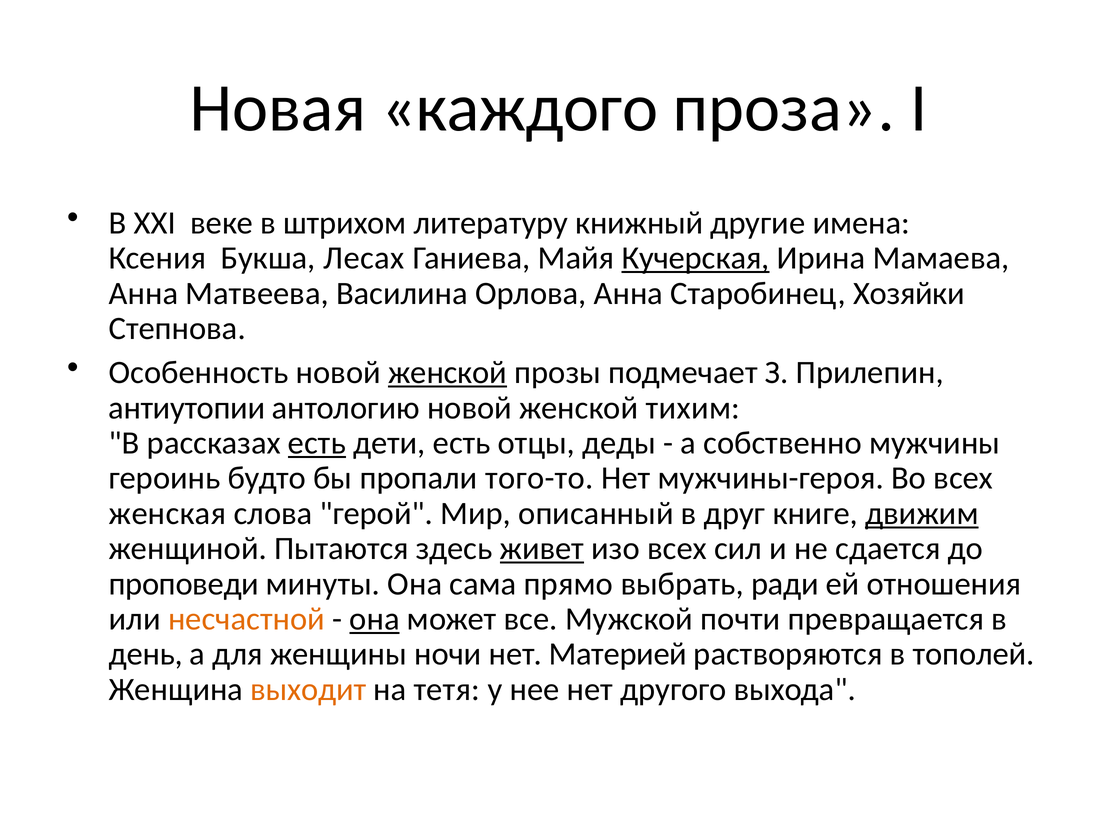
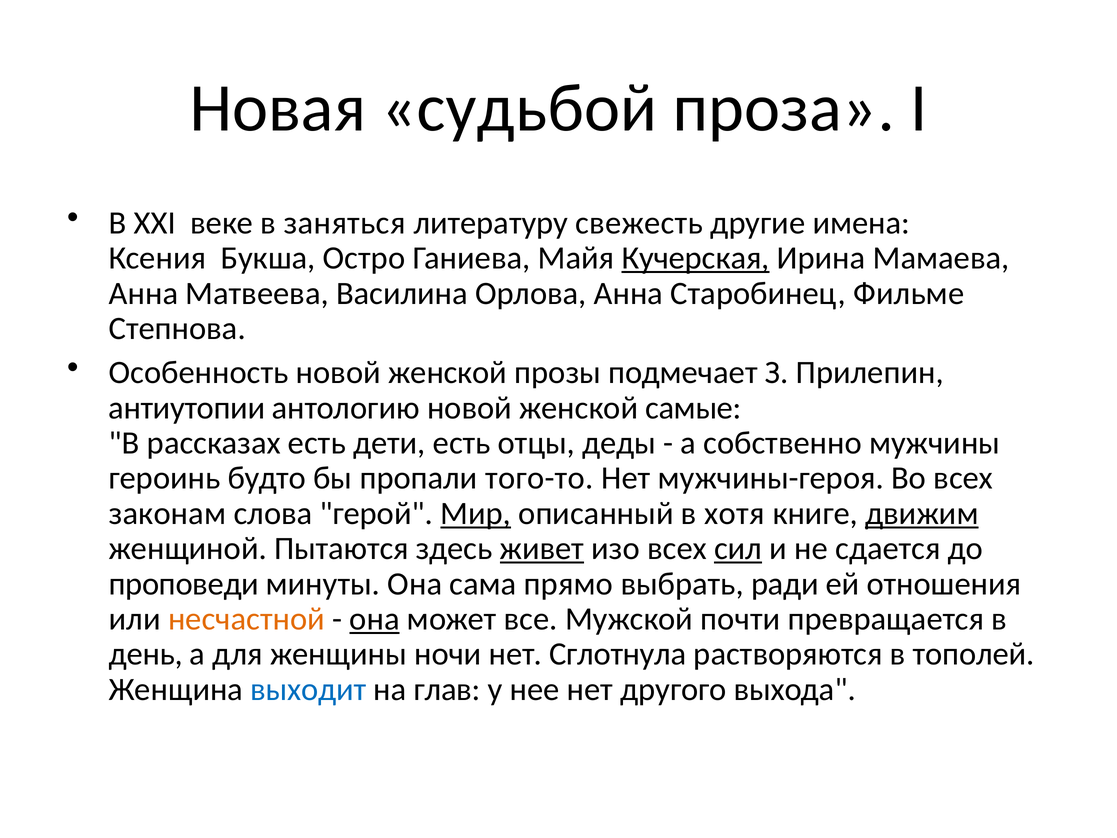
каждого: каждого -> судьбой
штрихом: штрихом -> заняться
книжный: книжный -> свежесть
Лесах: Лесах -> Остро
Хозяйки: Хозяйки -> Фильме
женской at (448, 373) underline: present -> none
тихим: тихим -> самые
есть at (317, 443) underline: present -> none
женская: женская -> законам
Мир underline: none -> present
друг: друг -> хотя
сил underline: none -> present
Материей: Материей -> Сглотнула
выходит colour: orange -> blue
тетя: тетя -> глав
